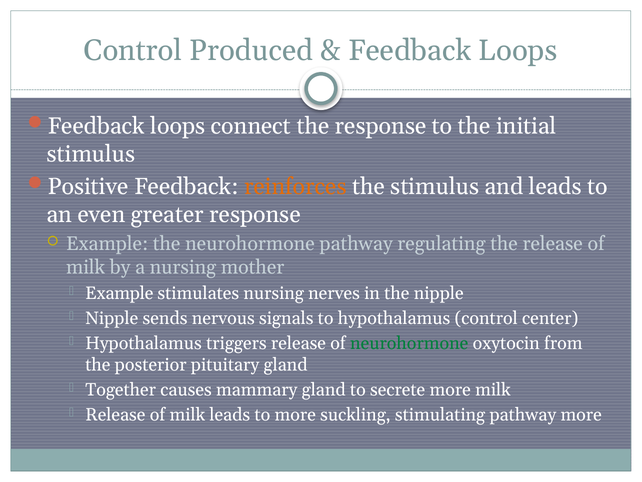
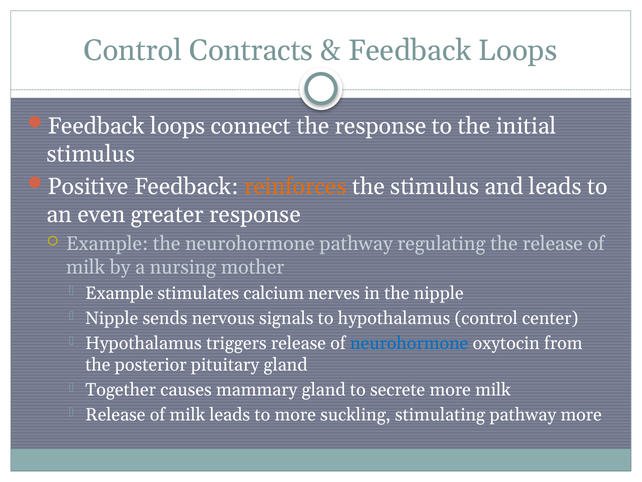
Produced: Produced -> Contracts
stimulates nursing: nursing -> calcium
neurohormone at (409, 343) colour: green -> blue
